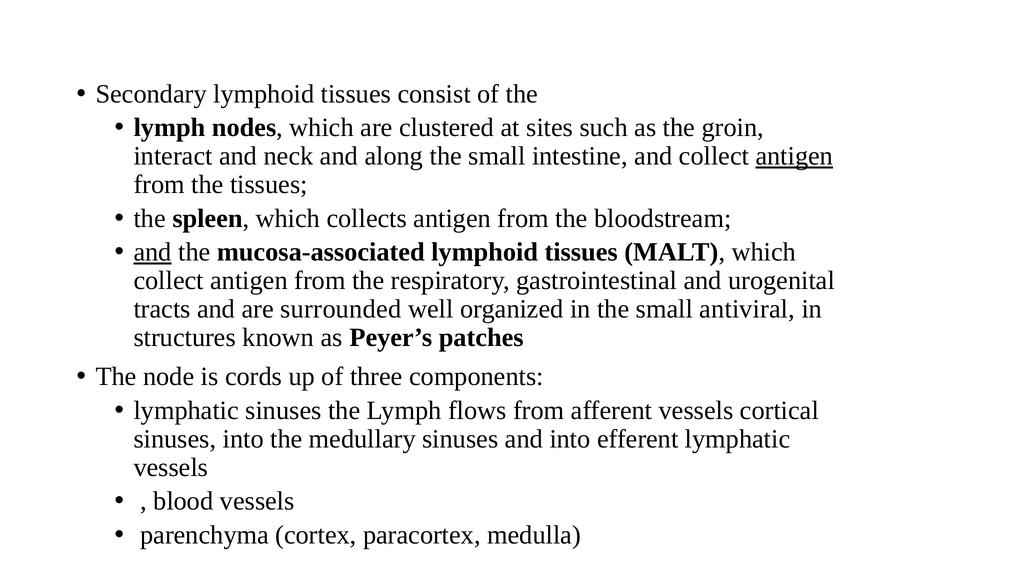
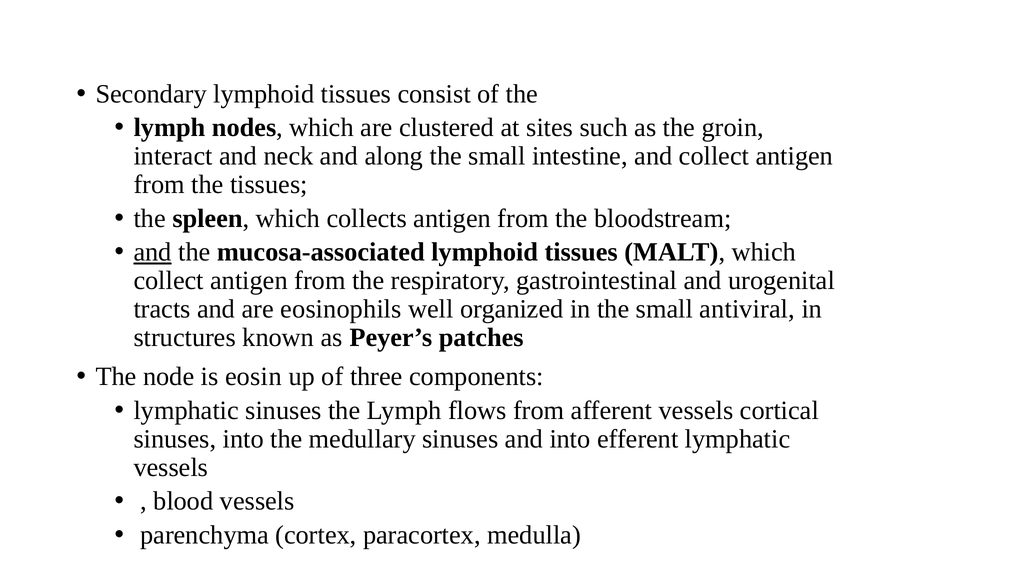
antigen at (794, 156) underline: present -> none
surrounded: surrounded -> eosinophils
cords: cords -> eosin
